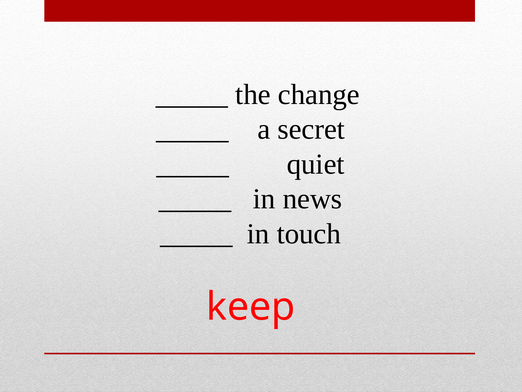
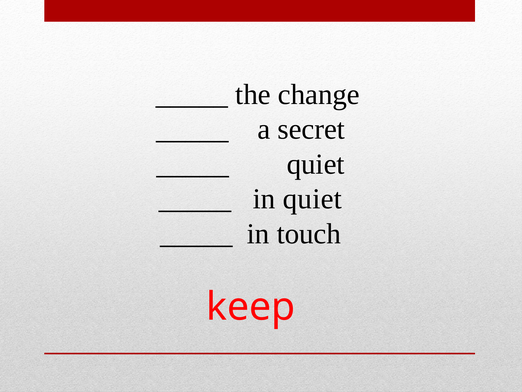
in news: news -> quiet
